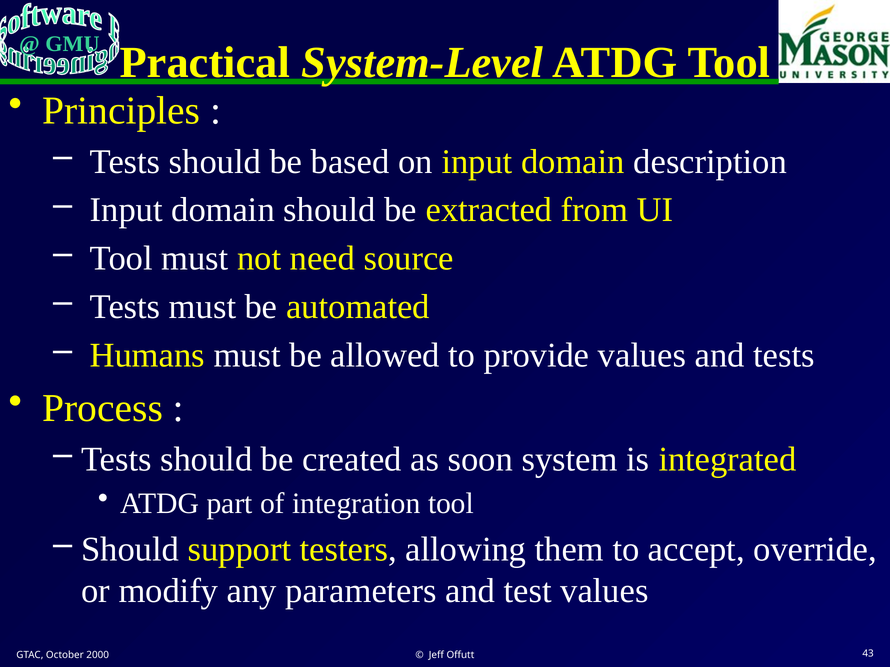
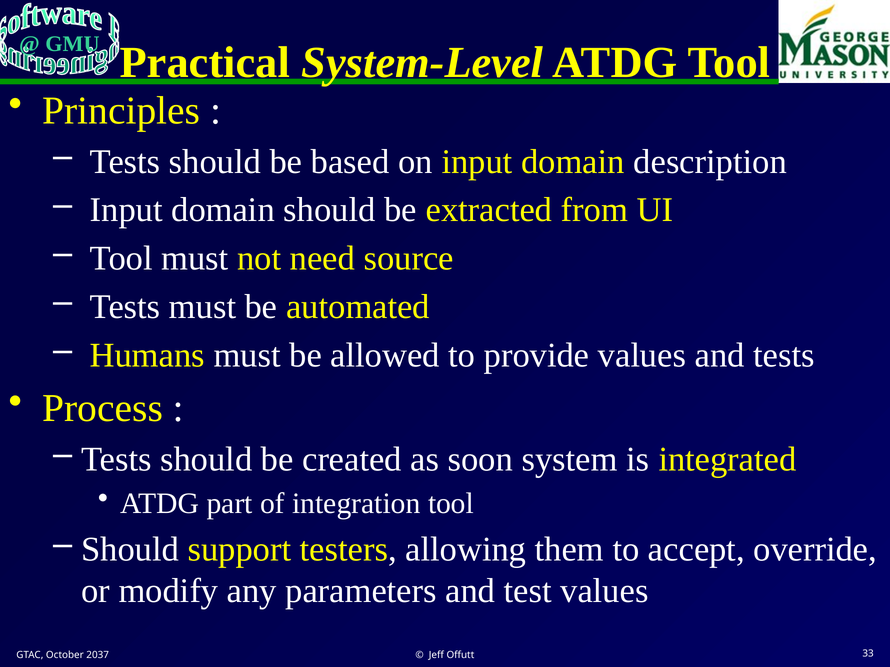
2000: 2000 -> 2037
43: 43 -> 33
